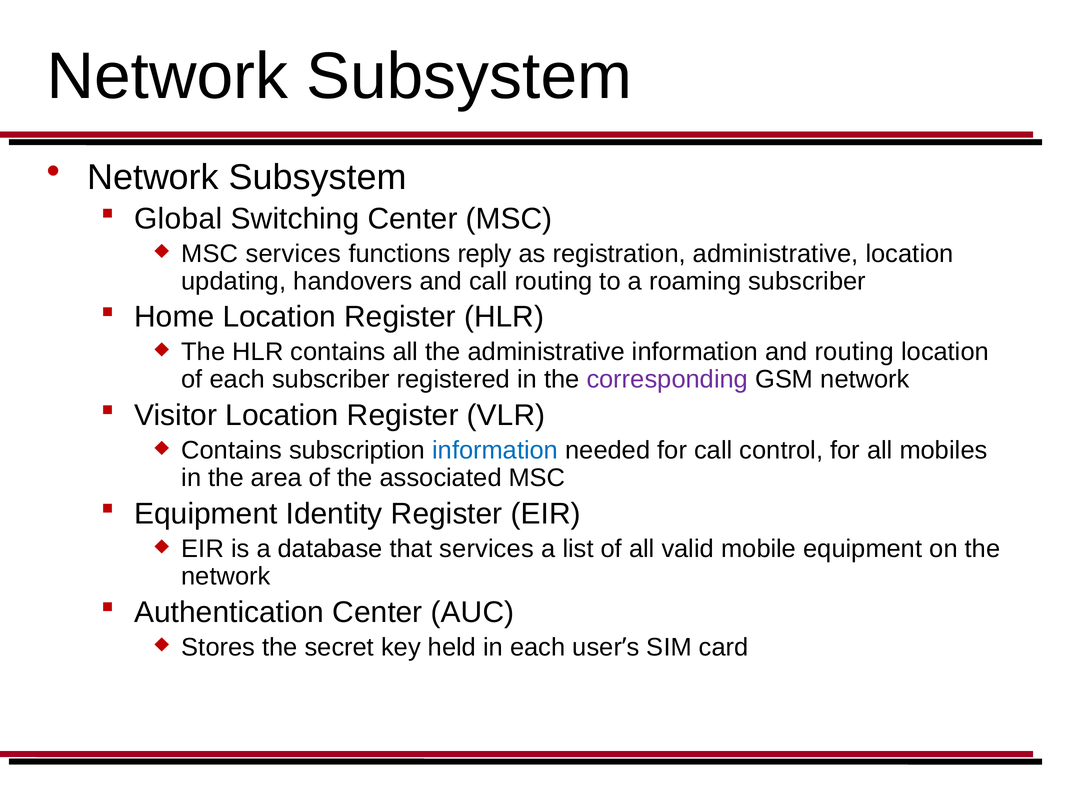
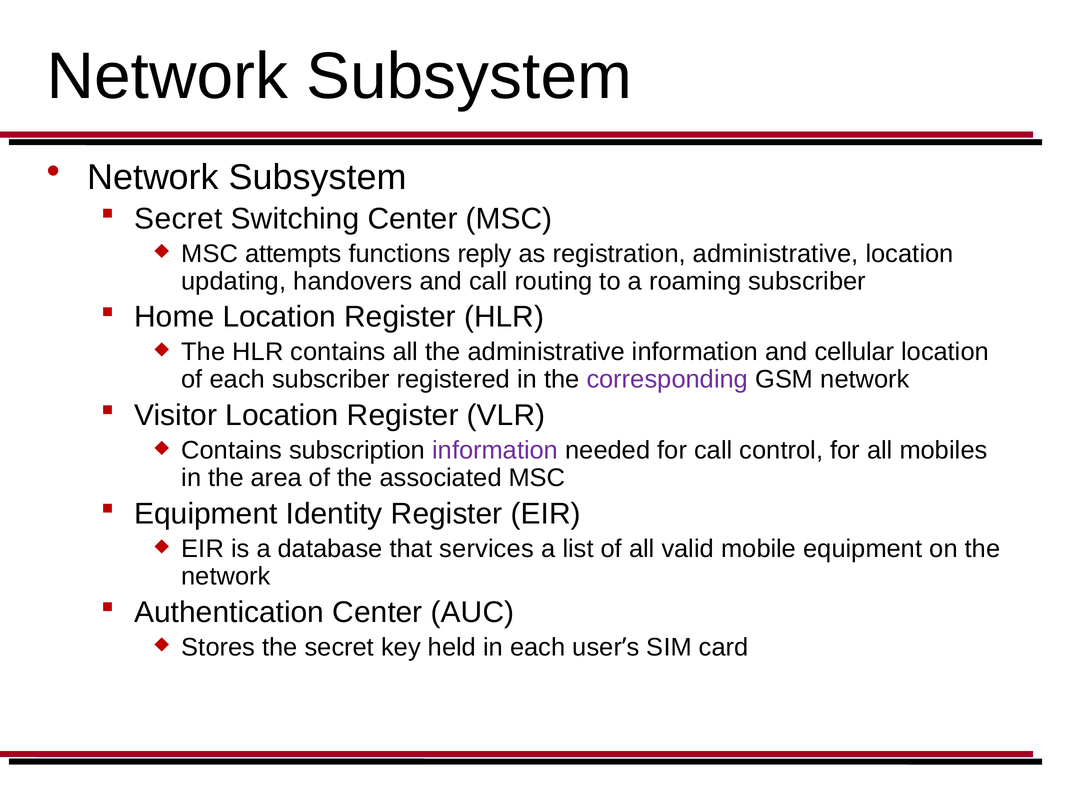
Global at (178, 219): Global -> Secret
MSC services: services -> attempts
and routing: routing -> cellular
information at (495, 451) colour: blue -> purple
